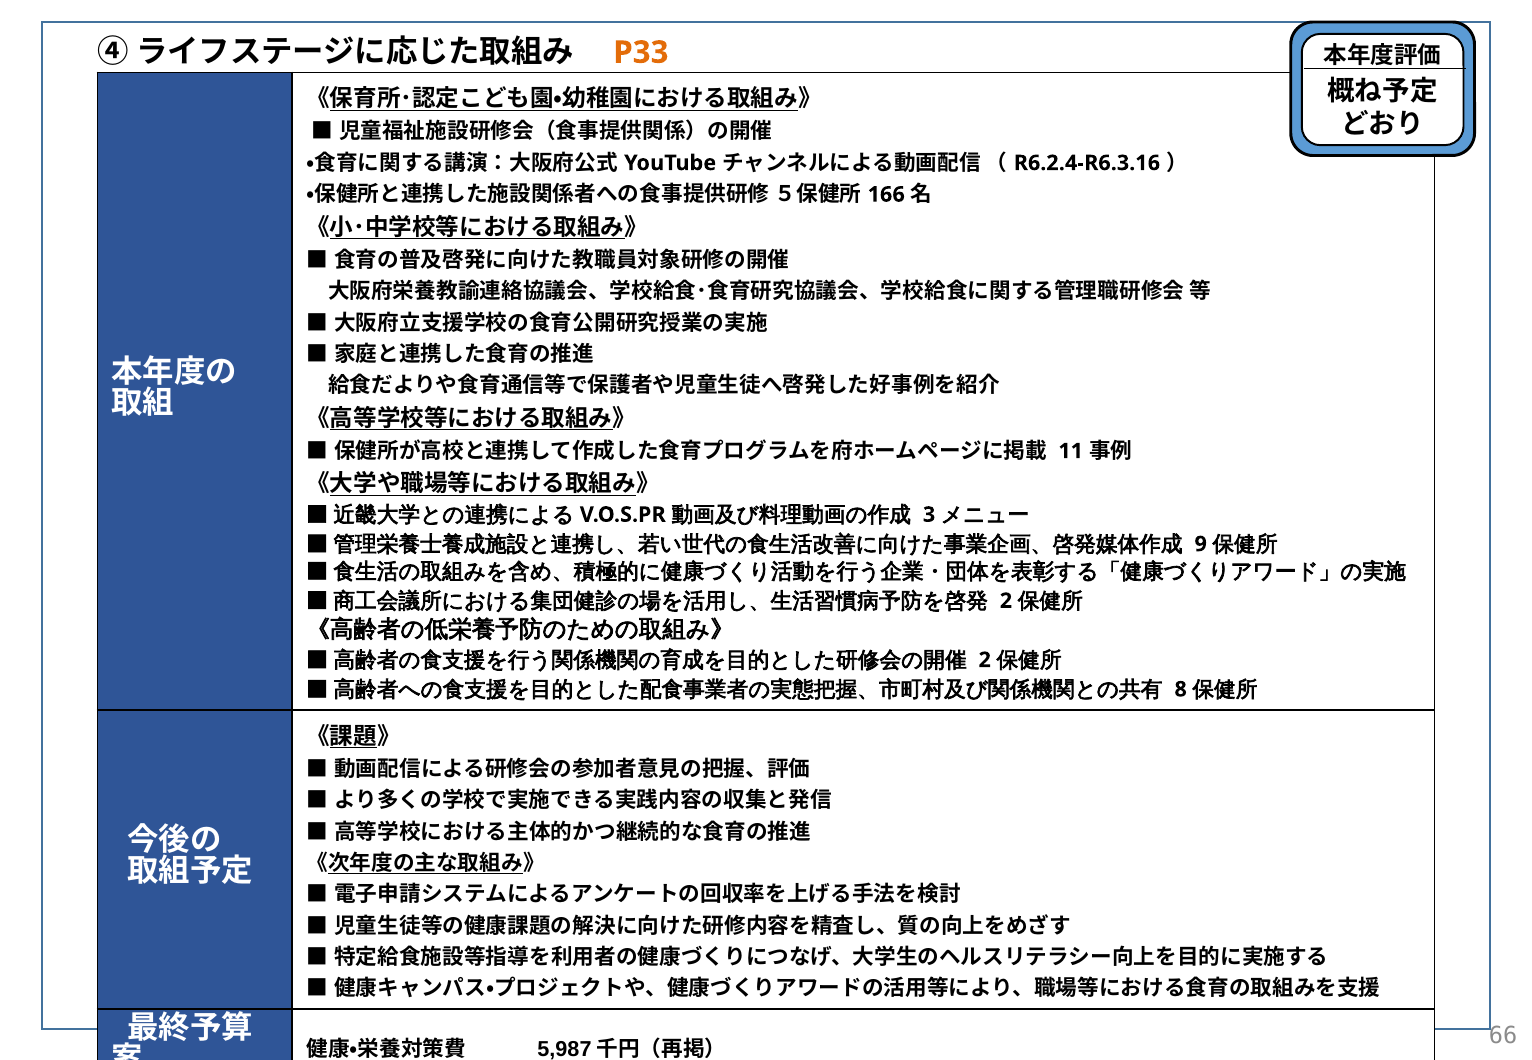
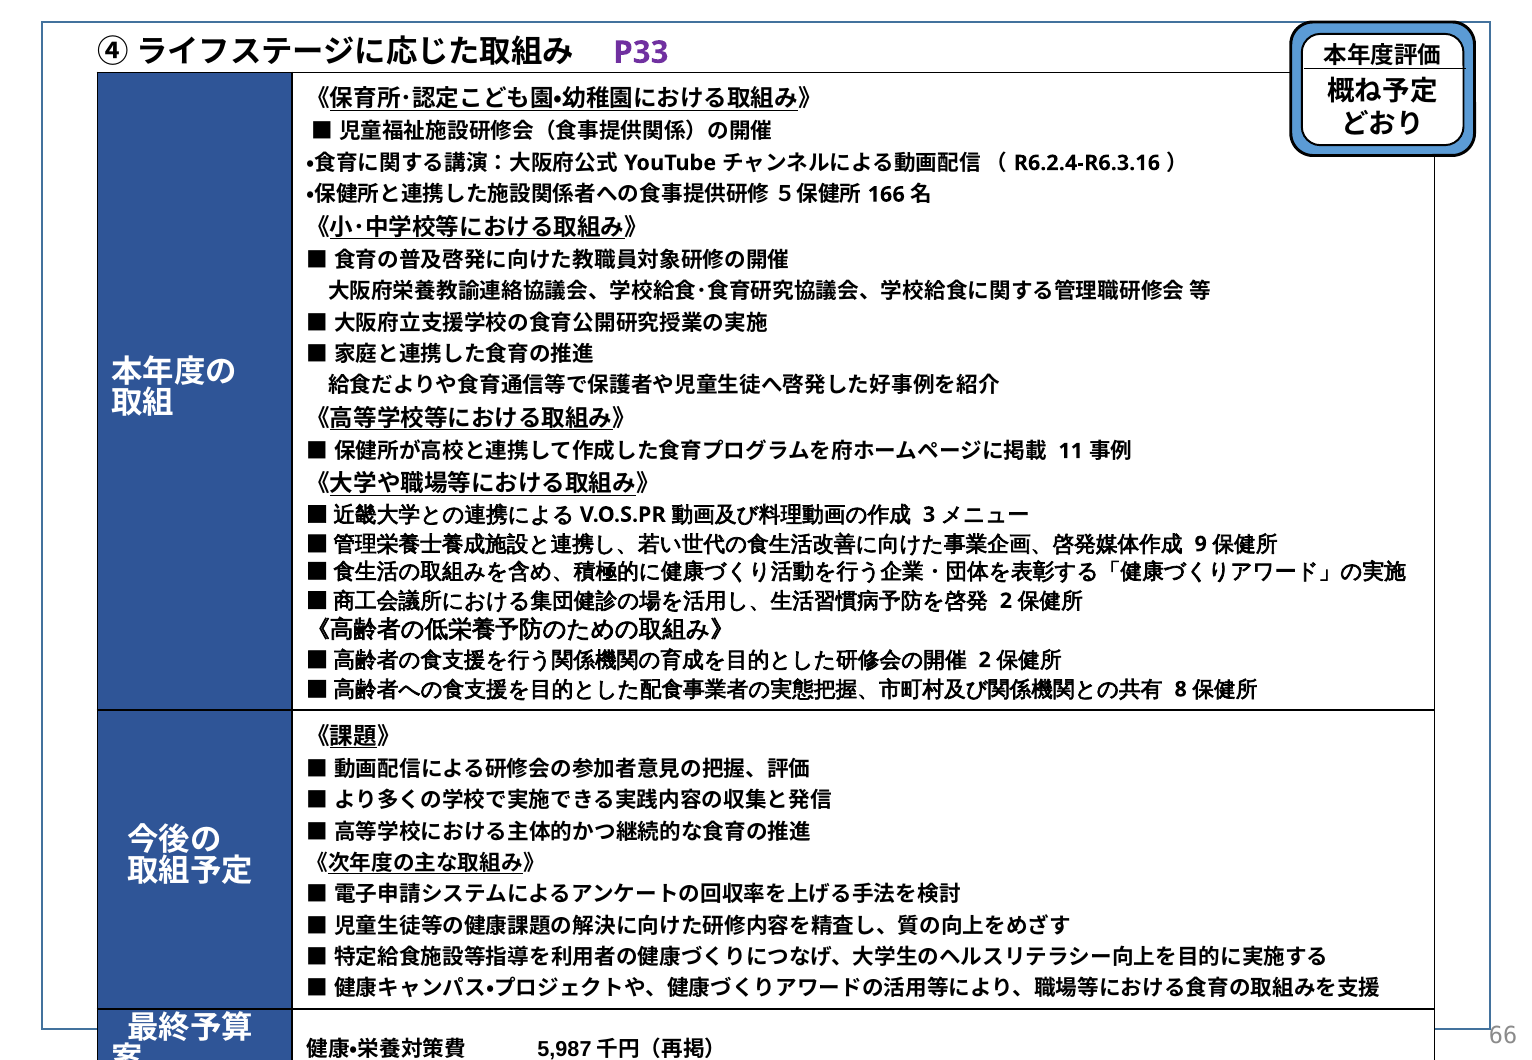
P33 colour: orange -> purple
